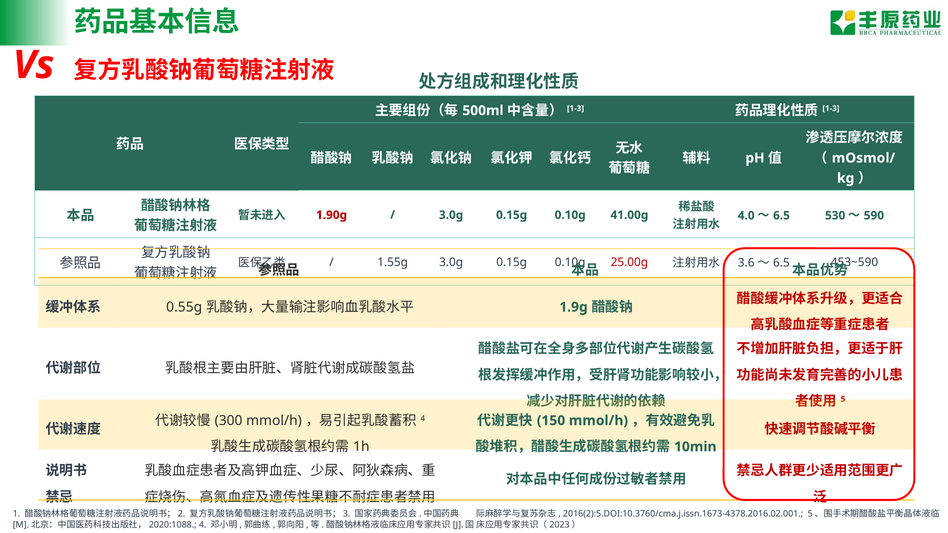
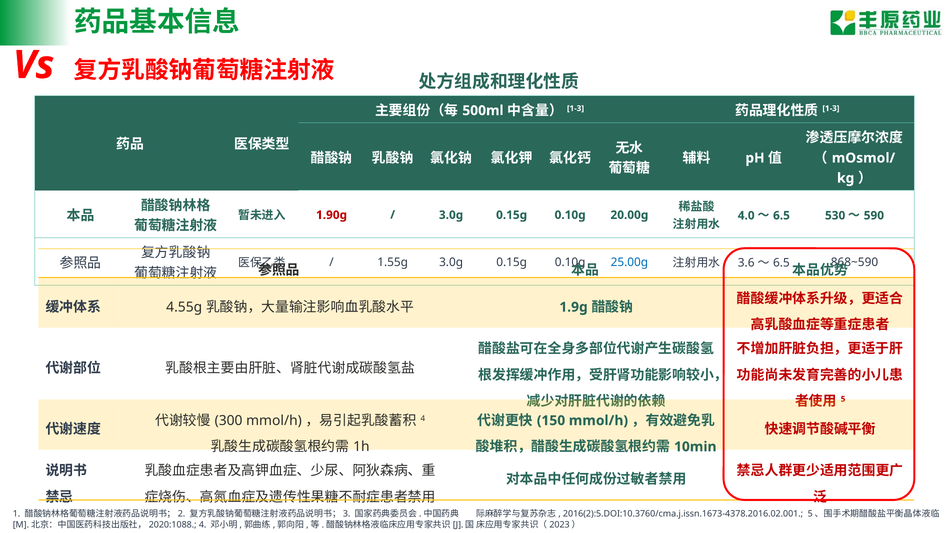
41.00g: 41.00g -> 20.00g
25.00g colour: red -> blue
453~590: 453~590 -> 868~590
0.55g: 0.55g -> 4.55g
